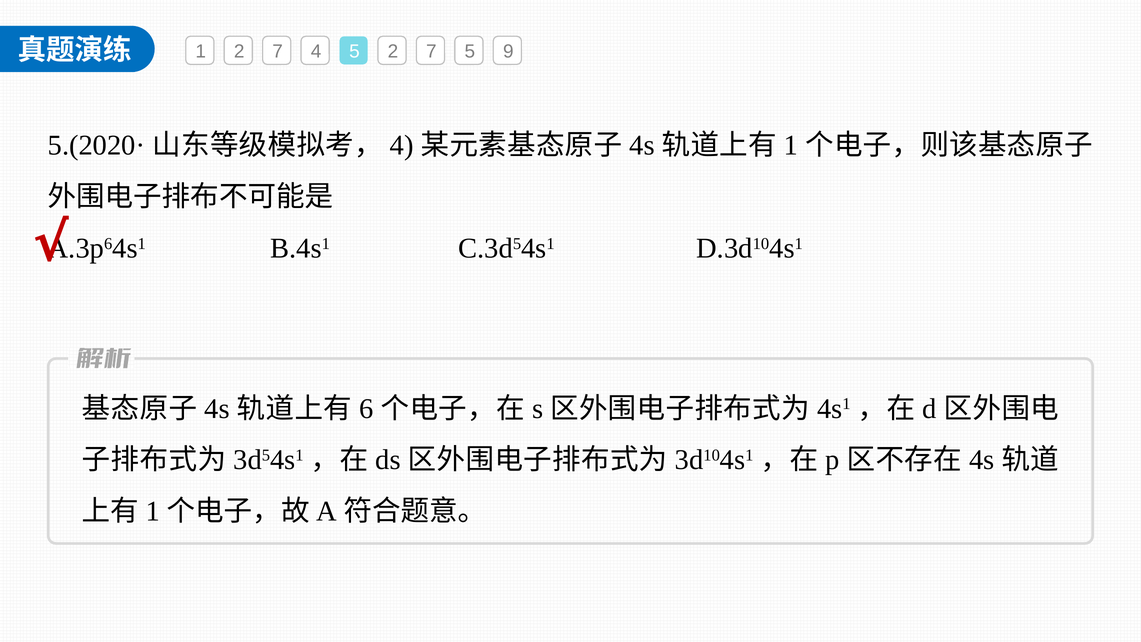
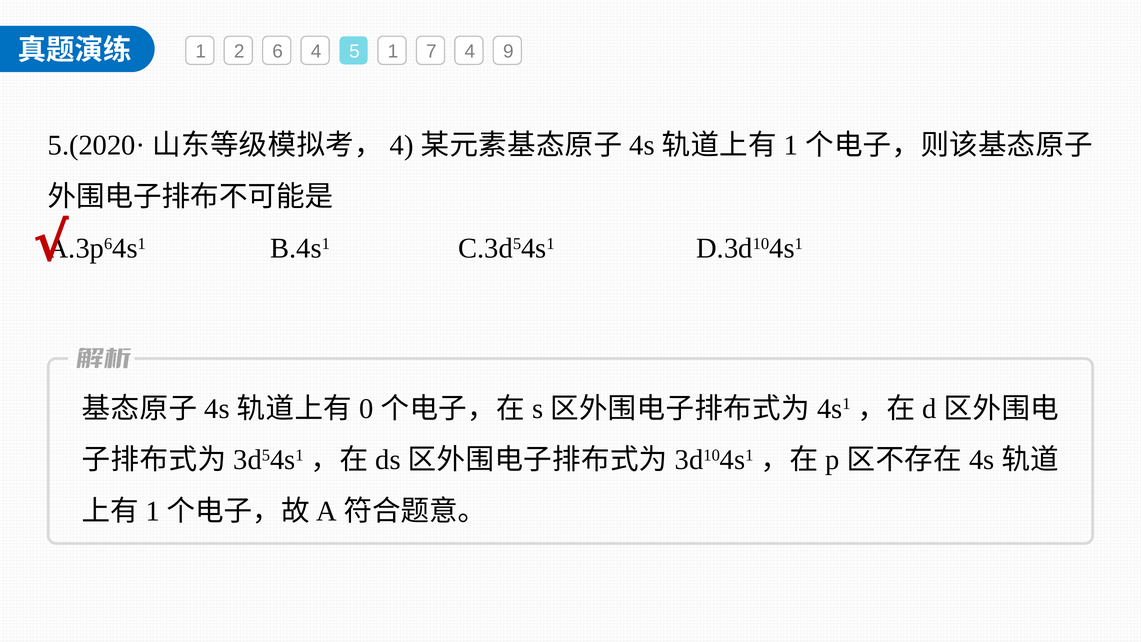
1 2 7: 7 -> 6
5 2: 2 -> 1
7 5: 5 -> 4
6: 6 -> 0
